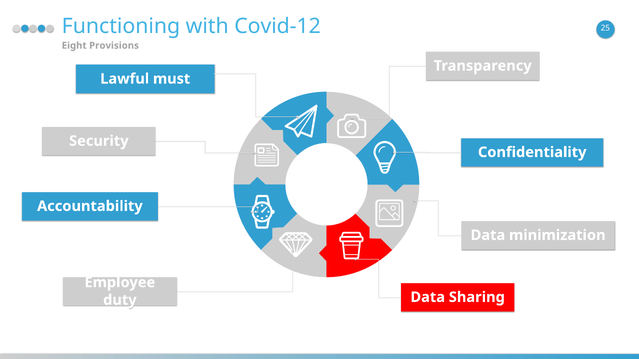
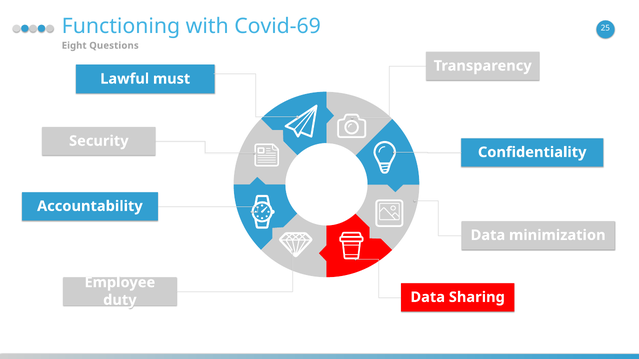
Covid-12: Covid-12 -> Covid-69
Provisions: Provisions -> Questions
